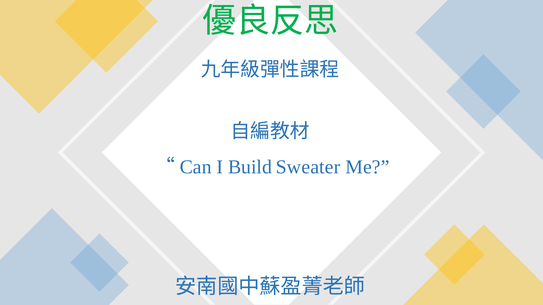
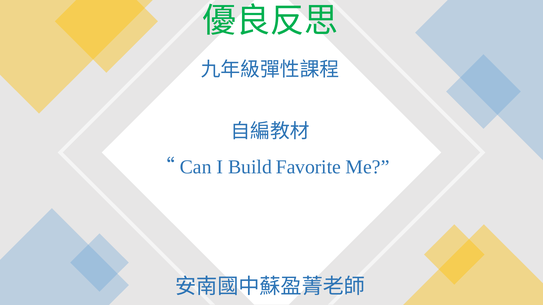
Sweater: Sweater -> Favorite
